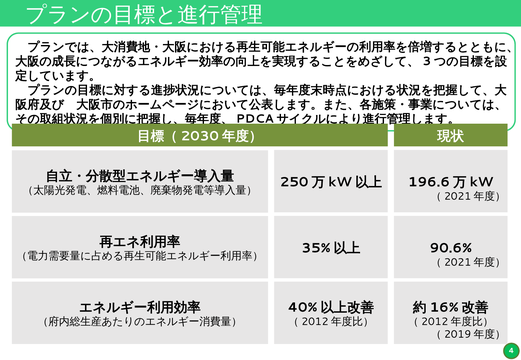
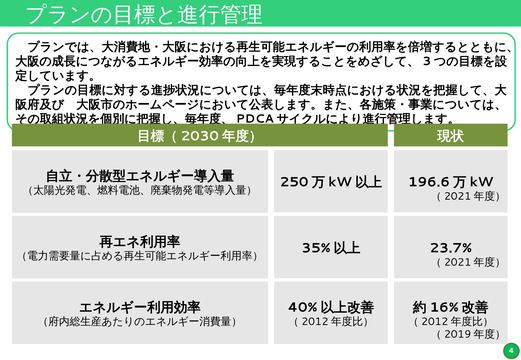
90.6%: 90.6% -> 23.7%
